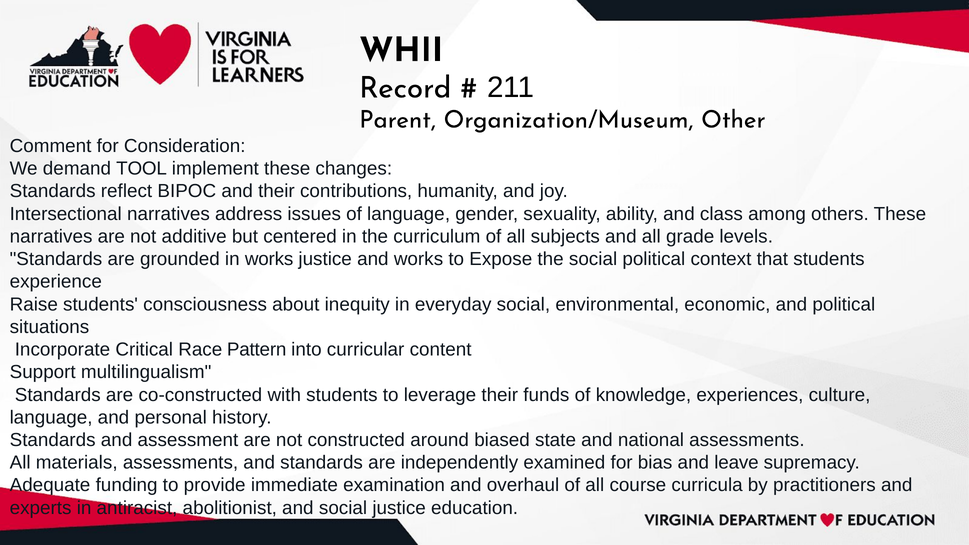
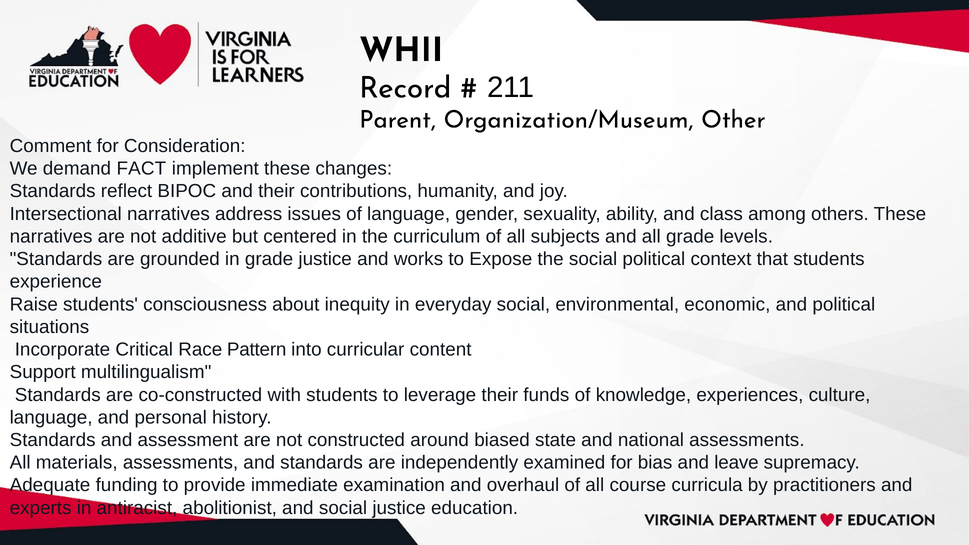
TOOL: TOOL -> FACT
in works: works -> grade
